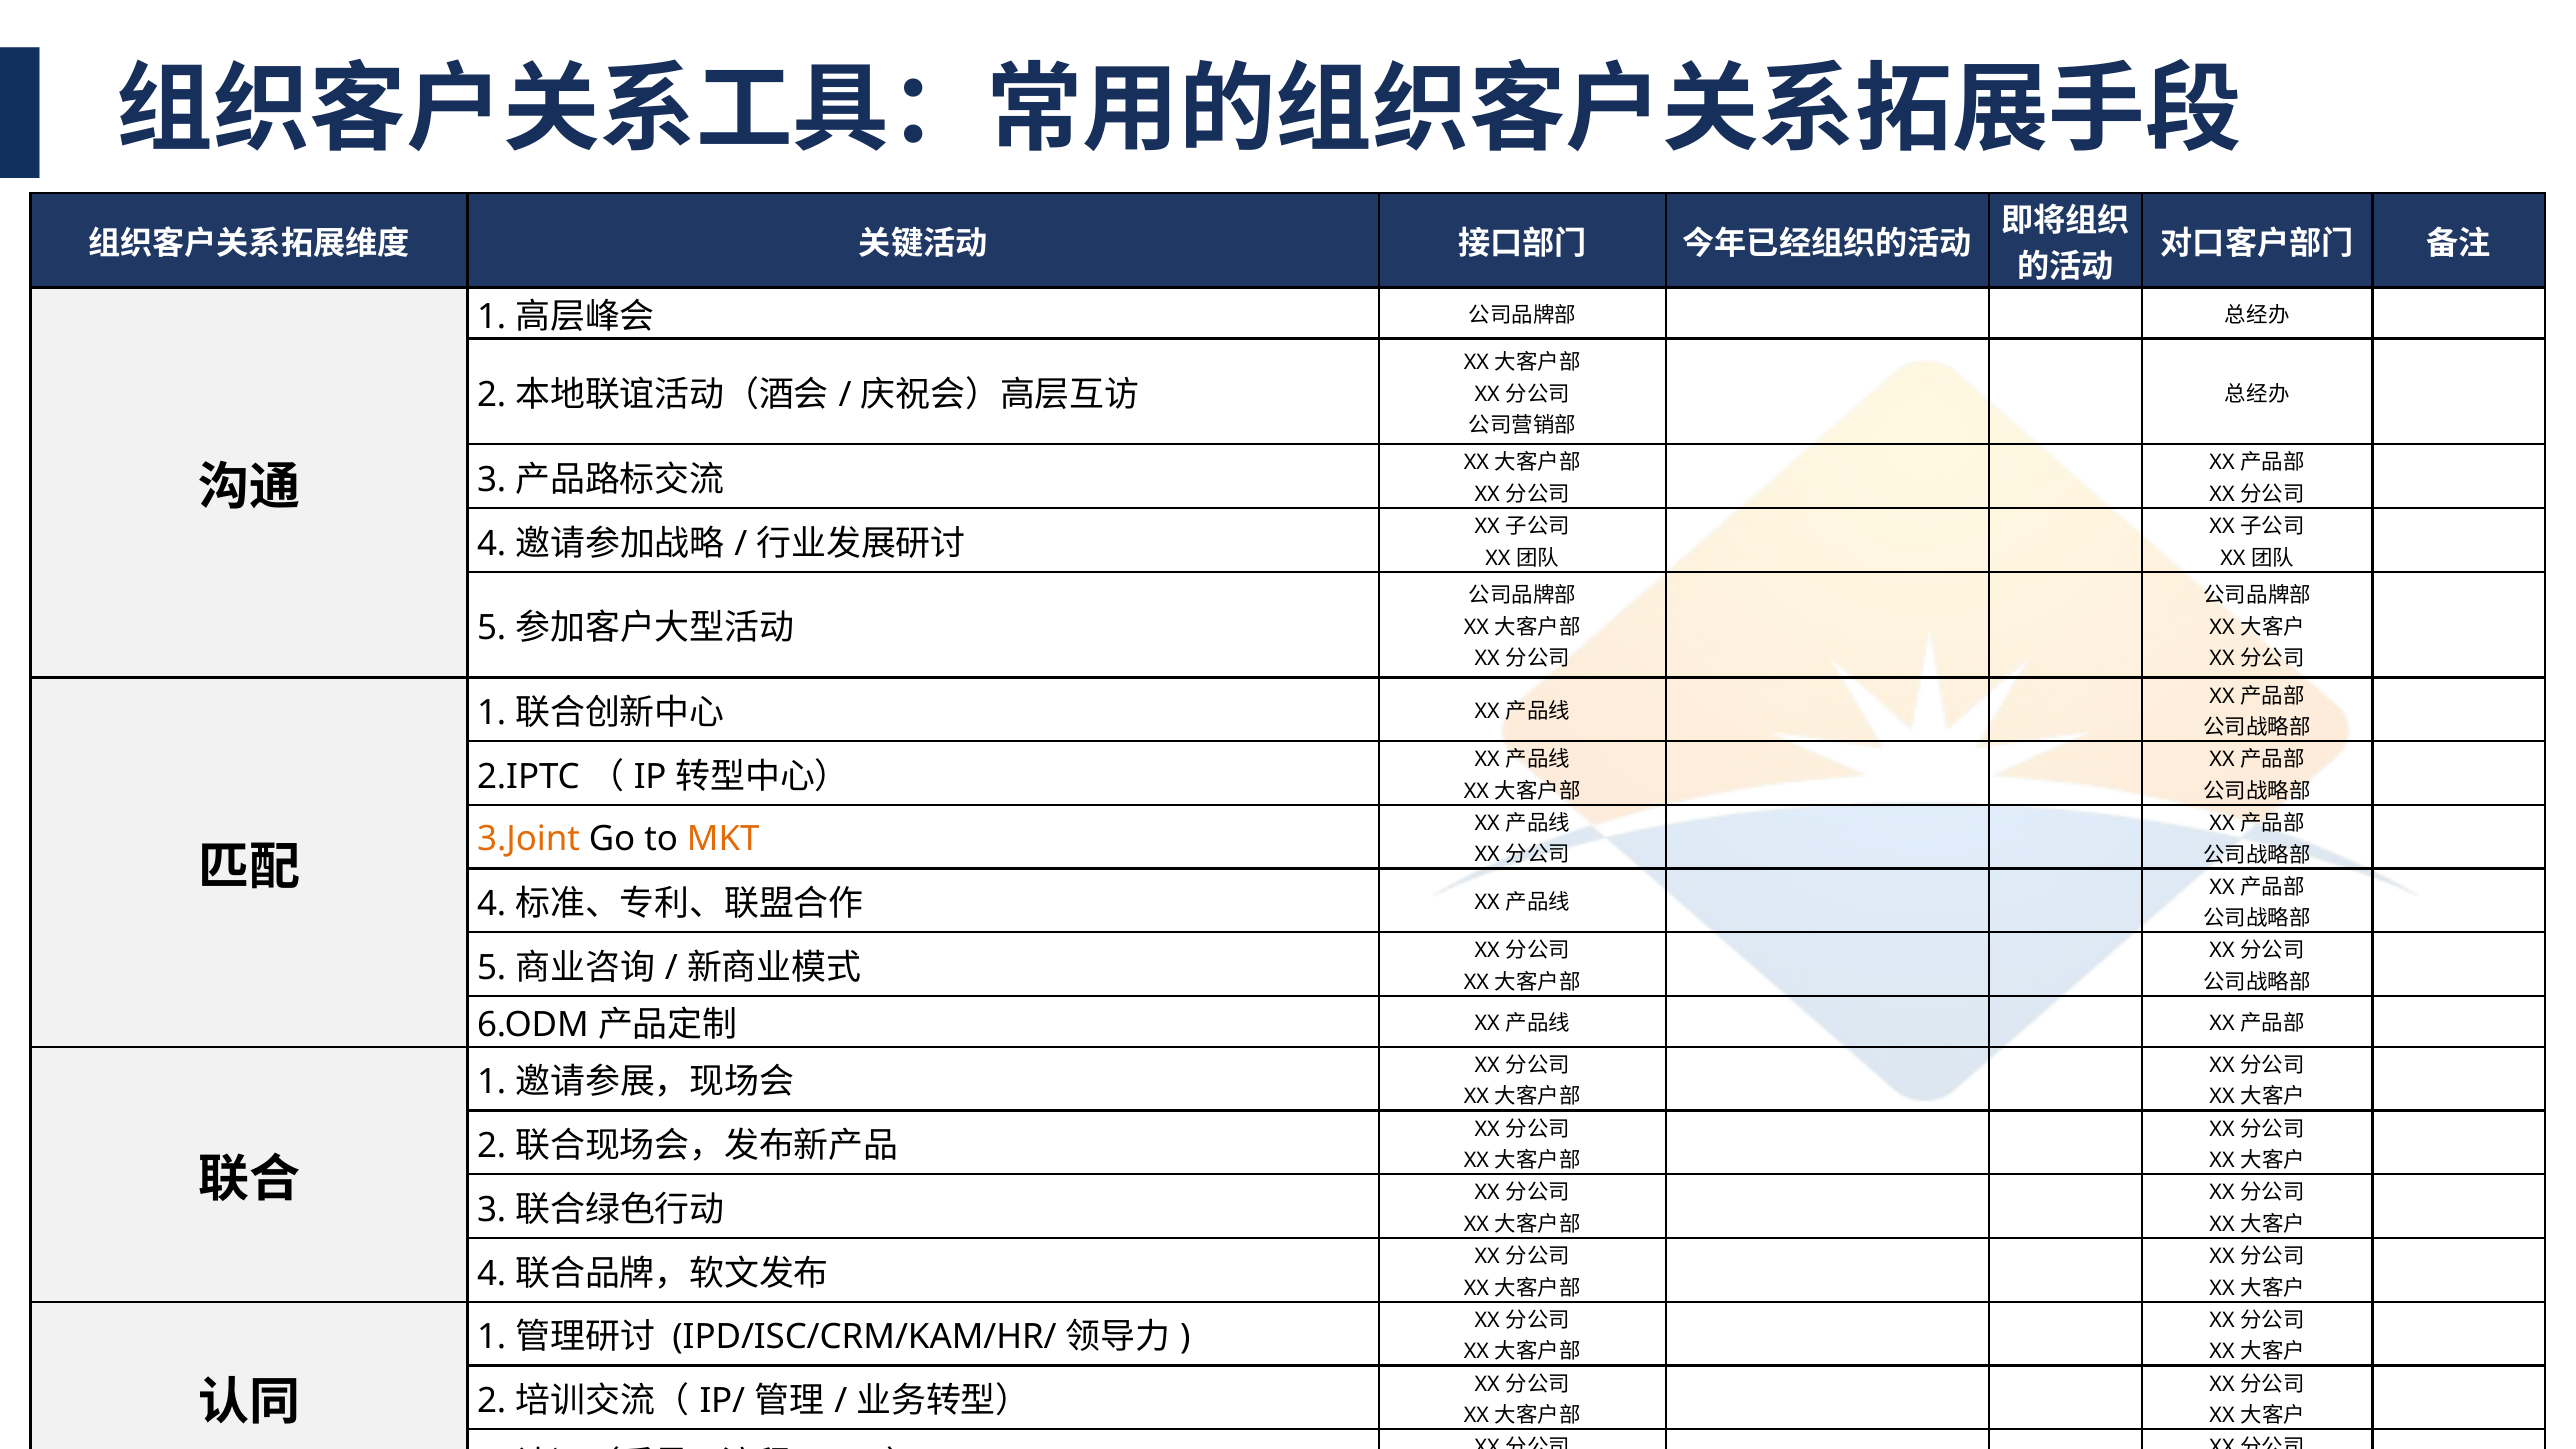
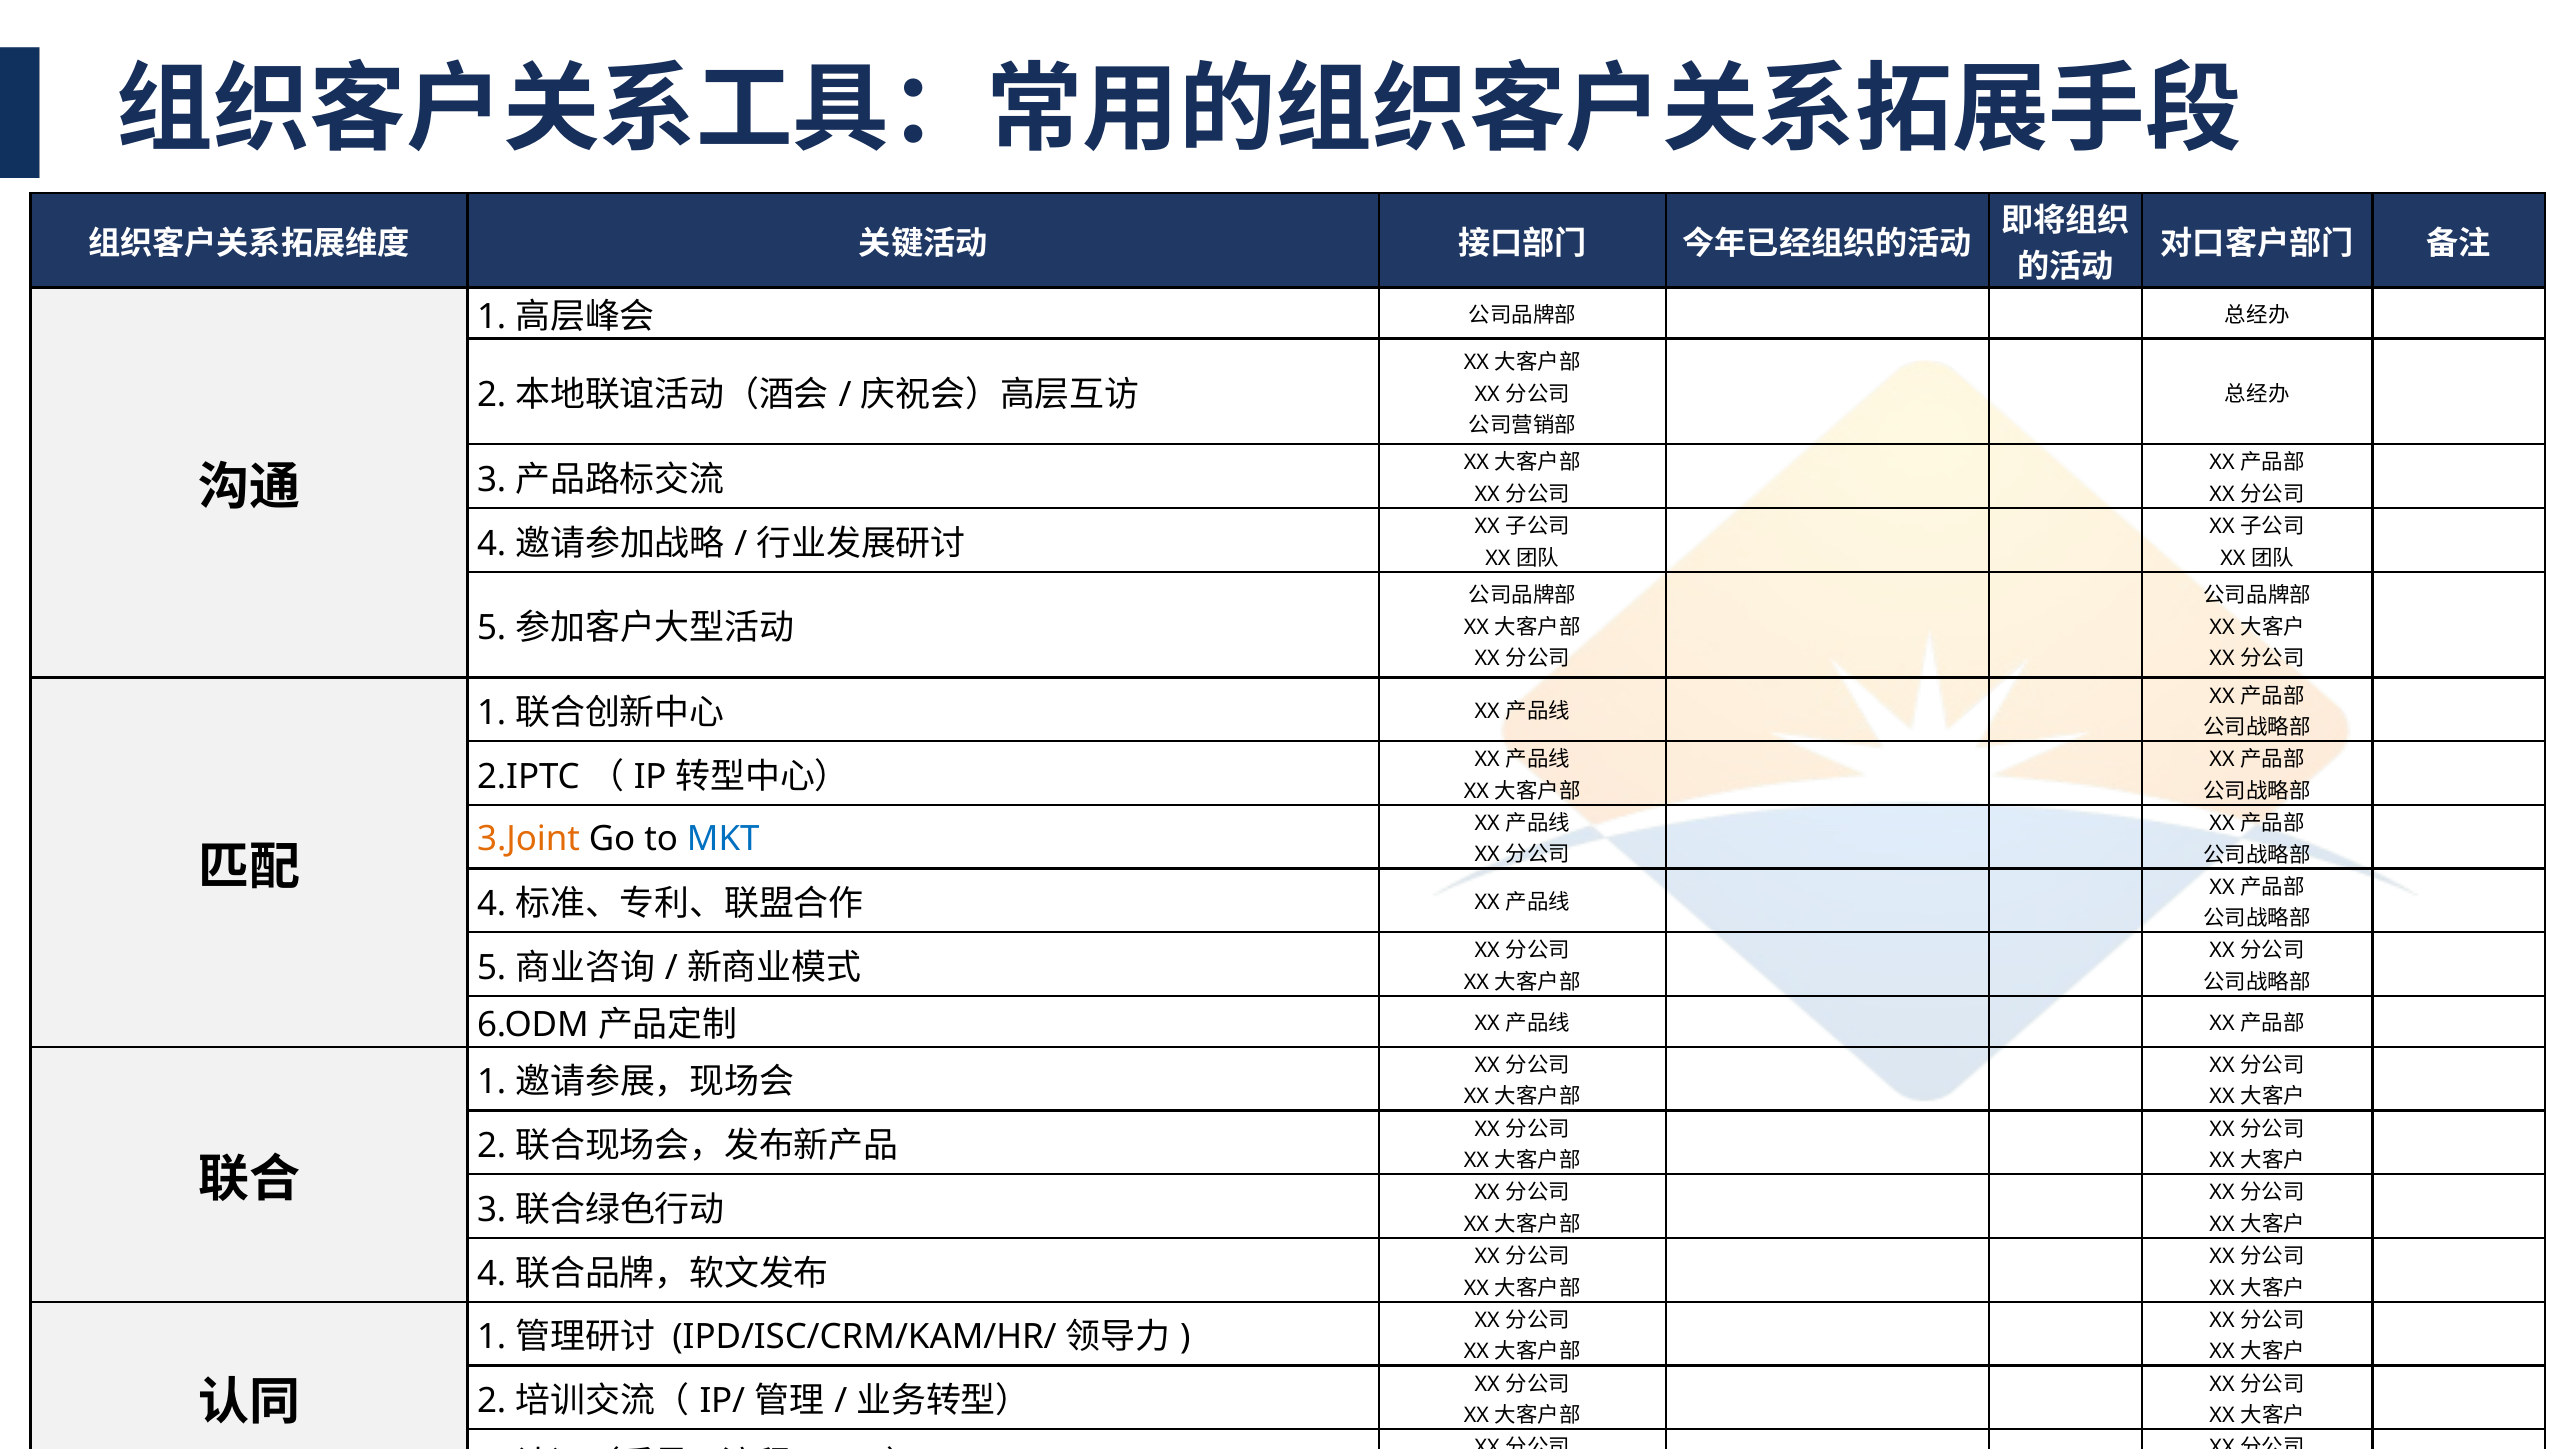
MKT colour: orange -> blue
